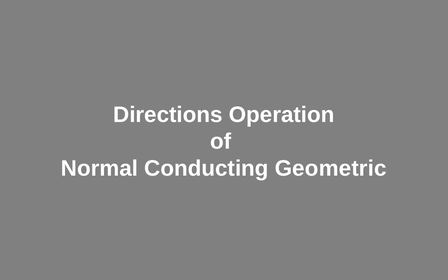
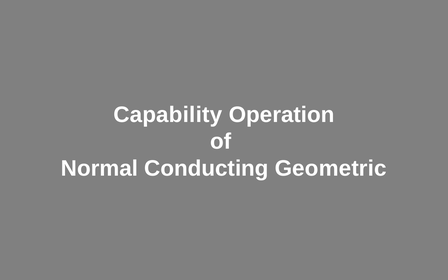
Directions: Directions -> Capability
